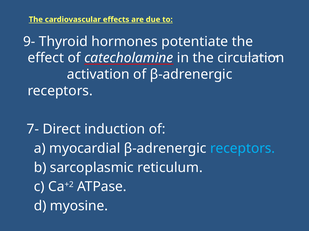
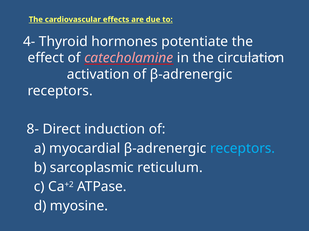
9-: 9- -> 4-
catecholamine colour: white -> pink
7-: 7- -> 8-
